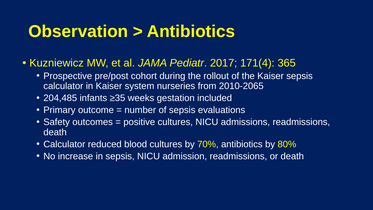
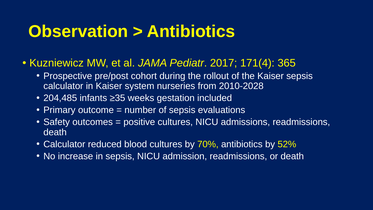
2010-2065: 2010-2065 -> 2010-2028
80%: 80% -> 52%
